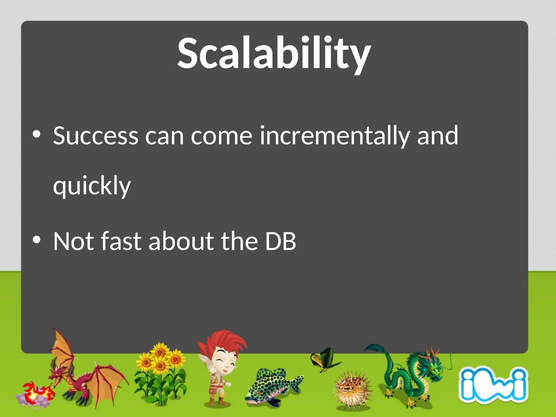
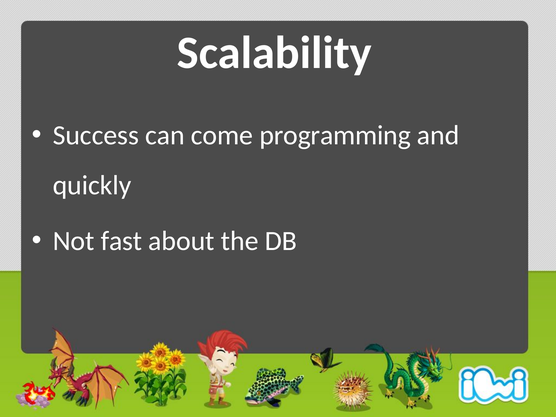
incrementally: incrementally -> programming
